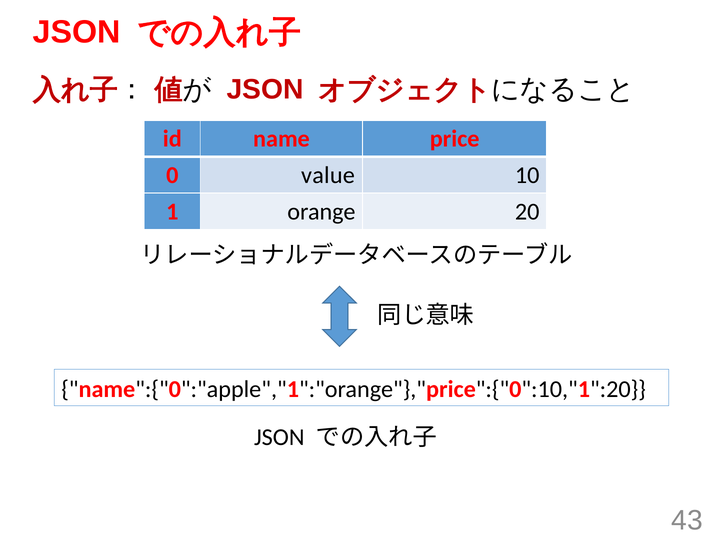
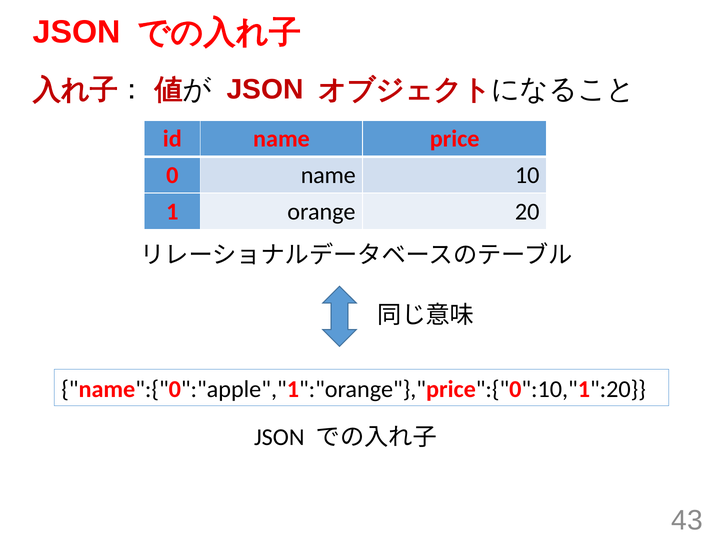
0 value: value -> name
